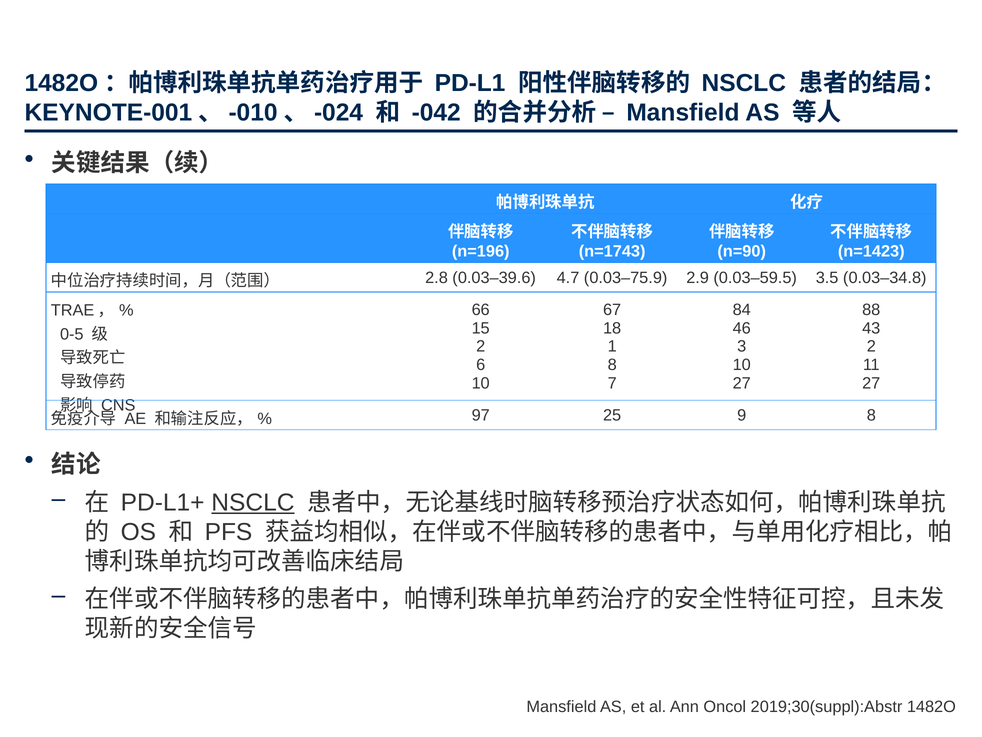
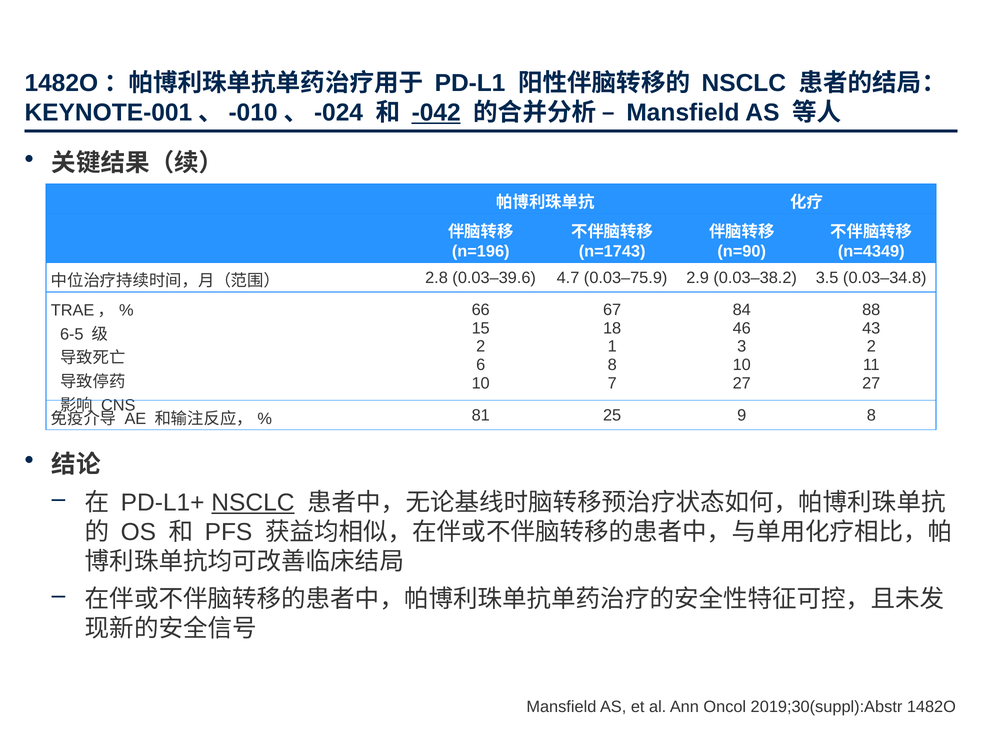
-042 underline: none -> present
n=1423: n=1423 -> n=4349
0.03–59.5: 0.03–59.5 -> 0.03–38.2
0-5: 0-5 -> 6-5
97: 97 -> 81
